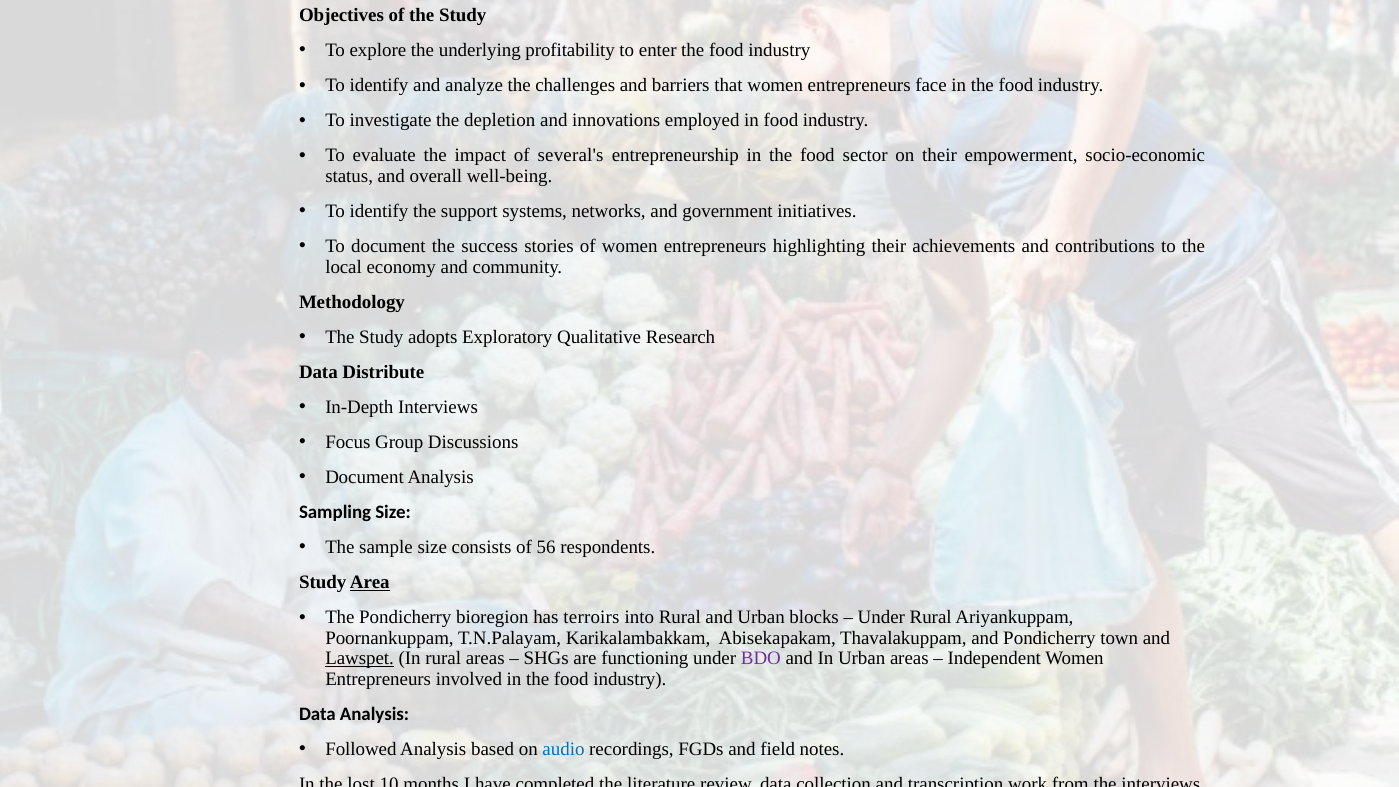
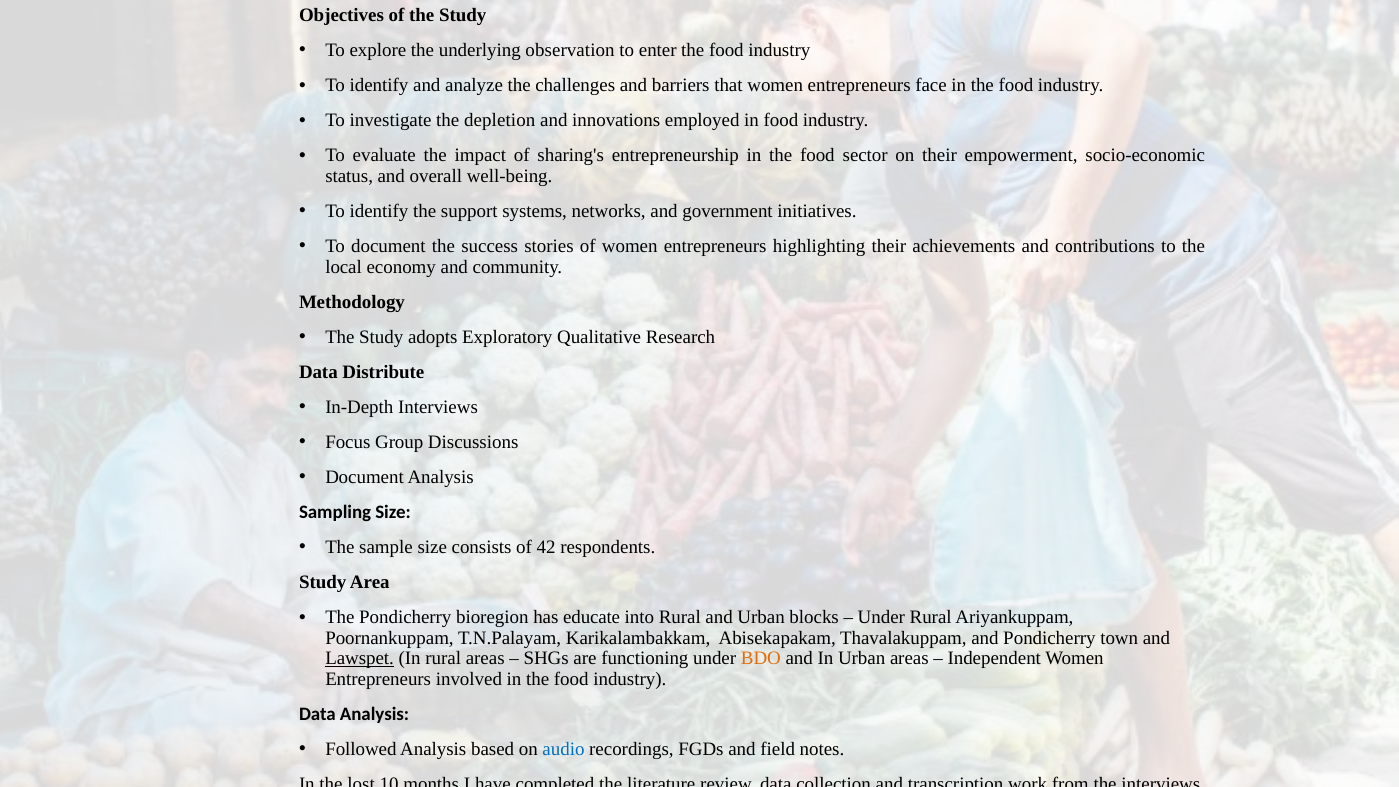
profitability: profitability -> observation
several's: several's -> sharing's
56: 56 -> 42
Area underline: present -> none
terroirs: terroirs -> educate
BDO colour: purple -> orange
